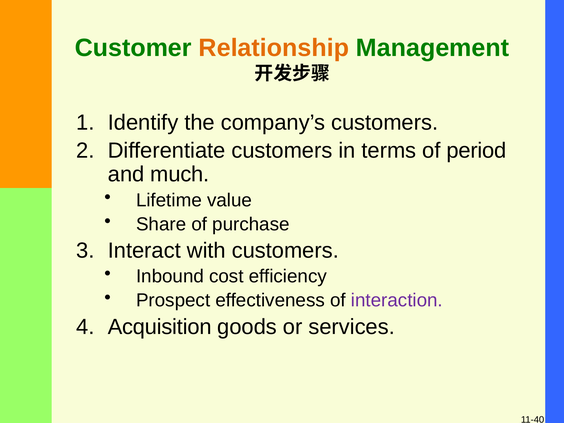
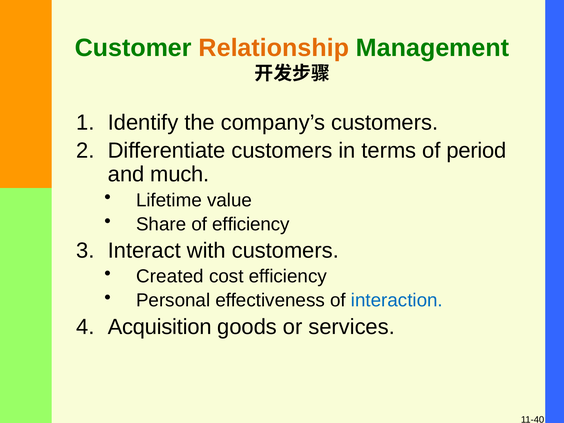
of purchase: purchase -> efficiency
Inbound: Inbound -> Created
Prospect: Prospect -> Personal
interaction colour: purple -> blue
